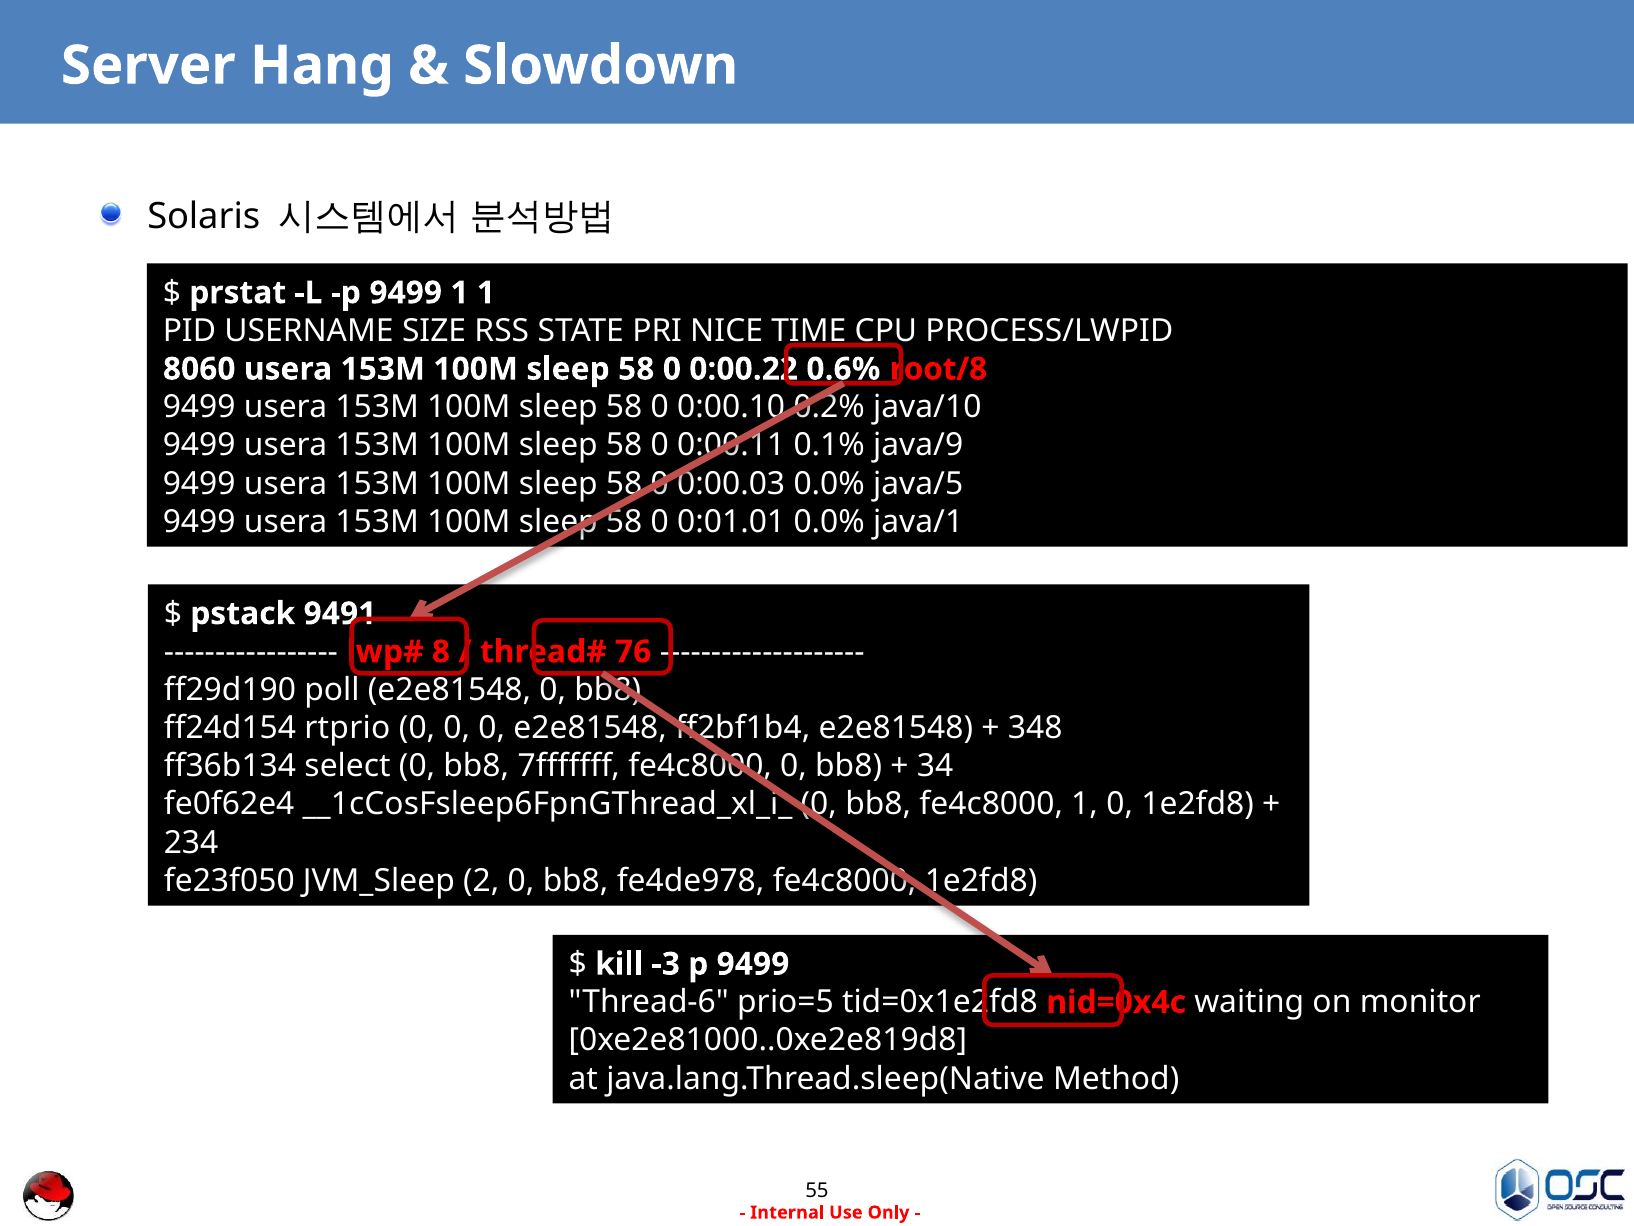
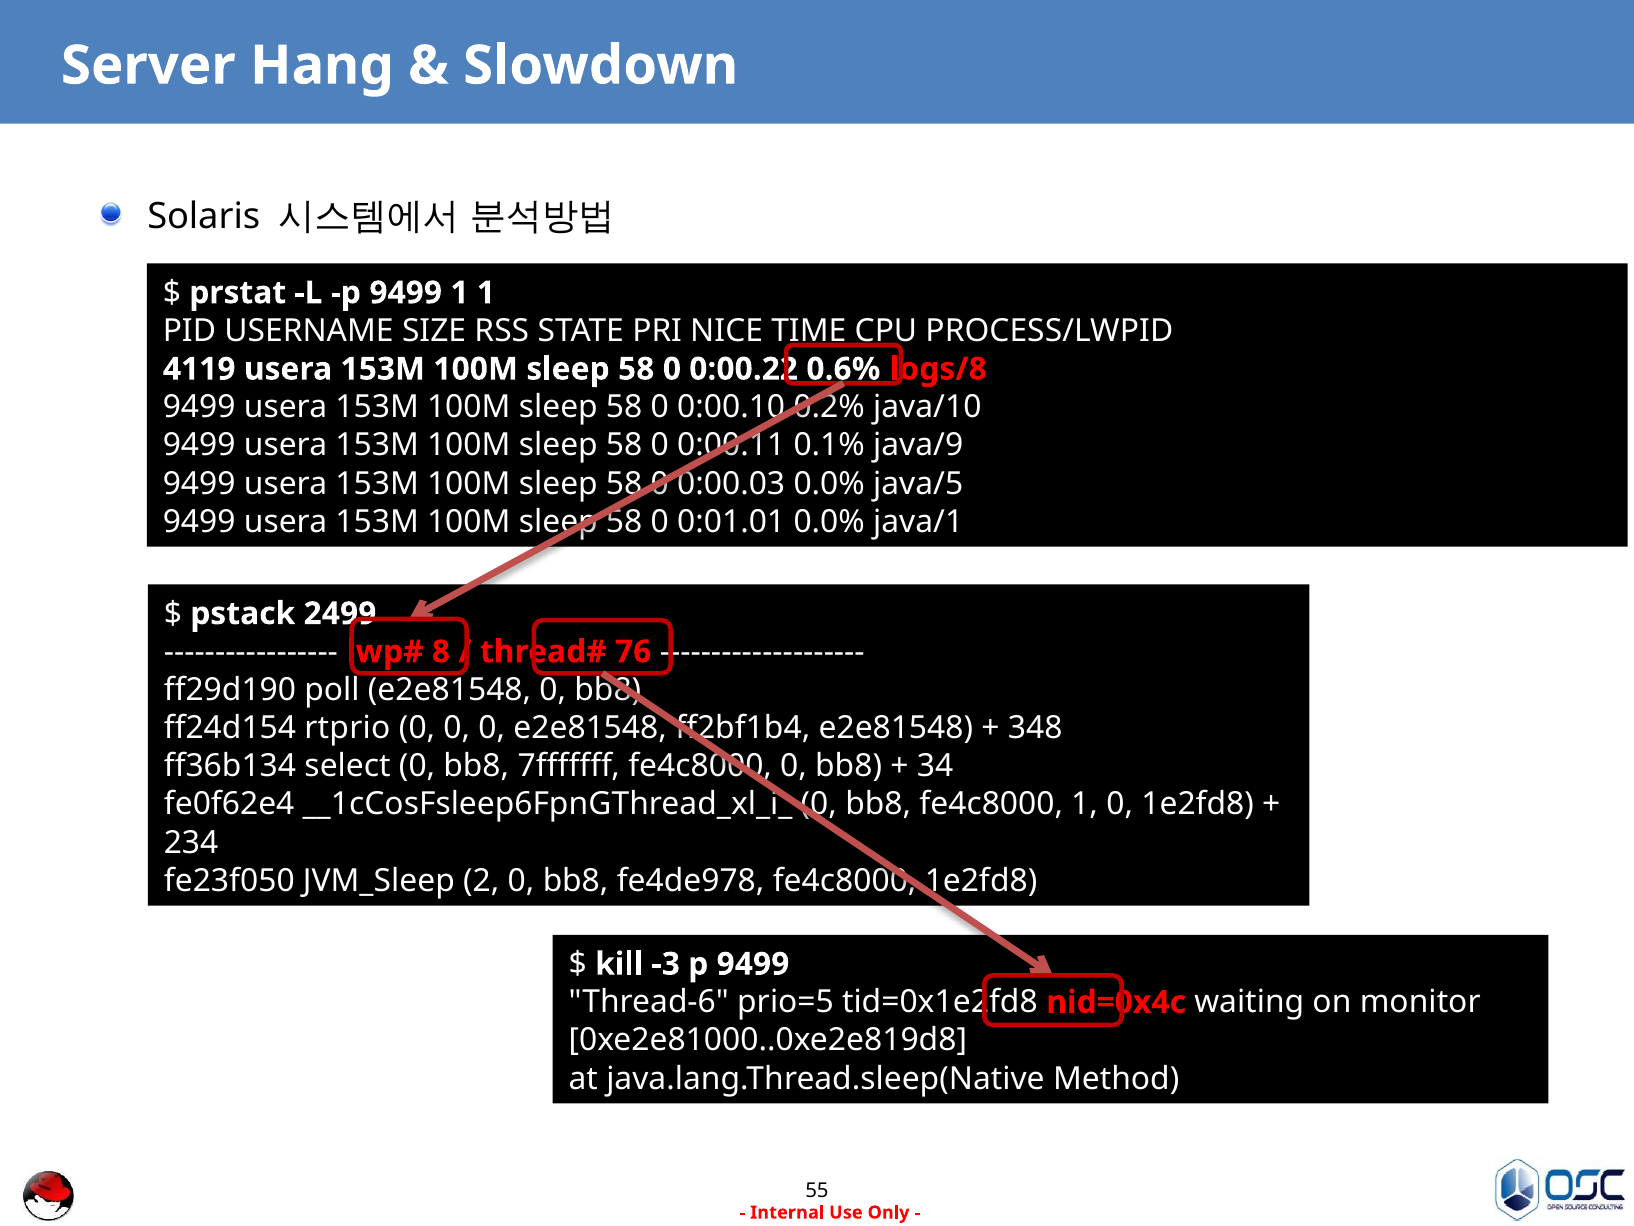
8060: 8060 -> 4119
root/8: root/8 -> logs/8
9491: 9491 -> 2499
